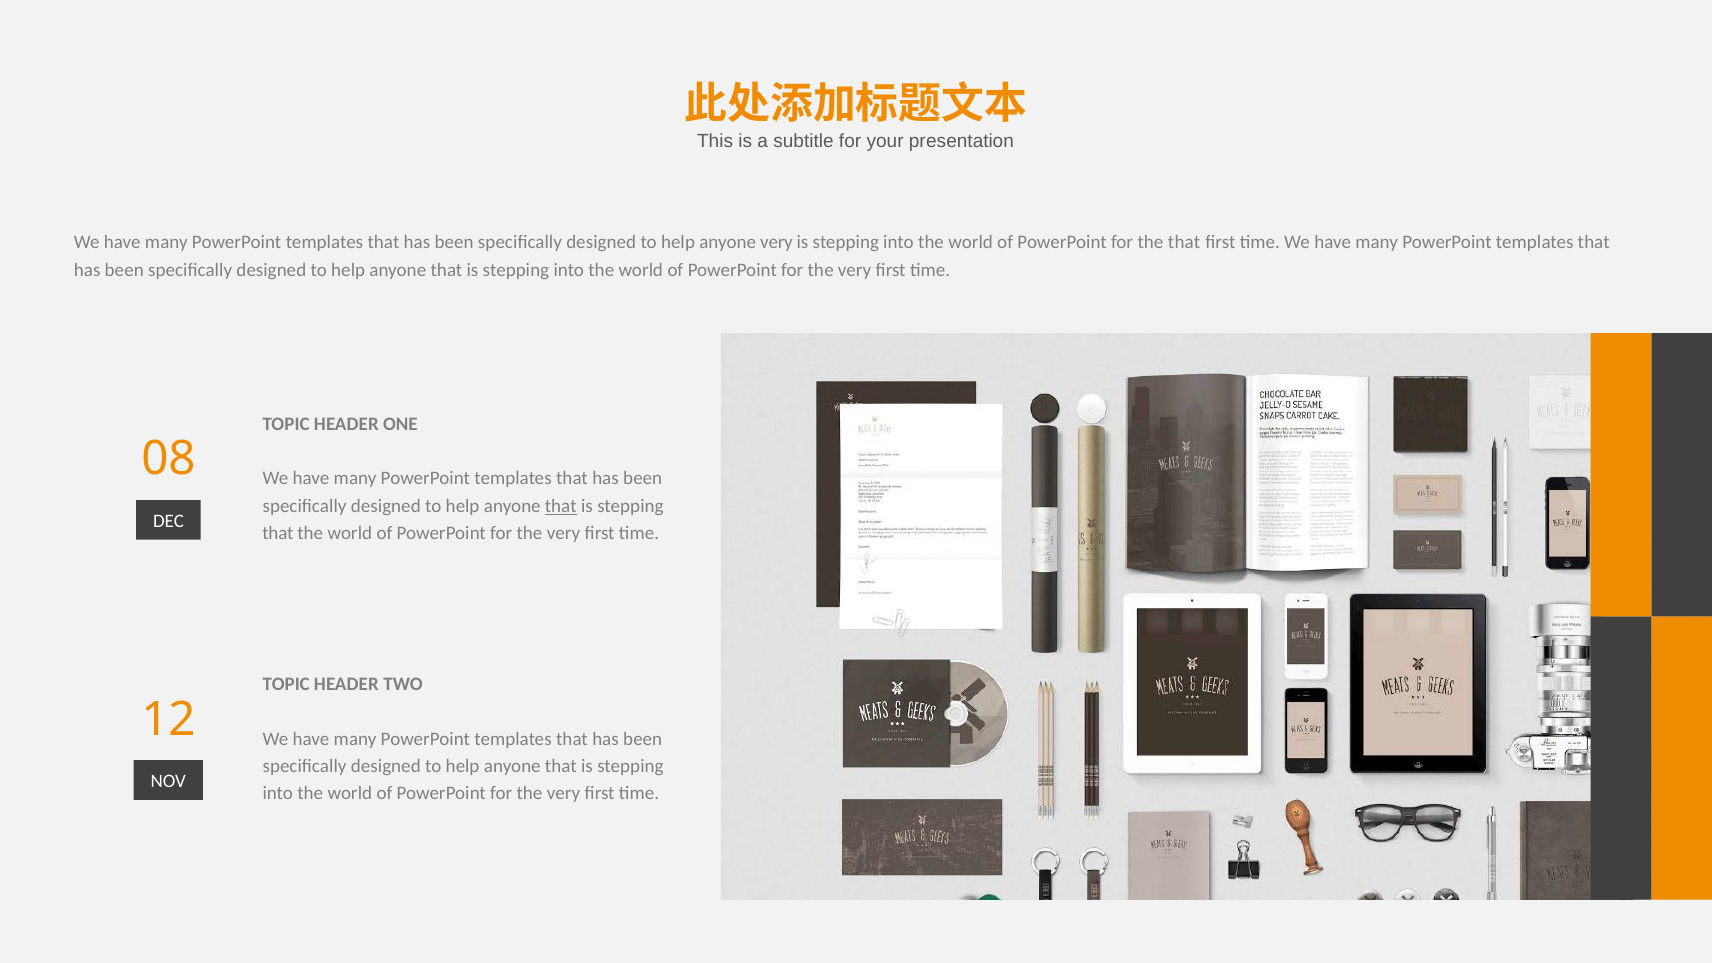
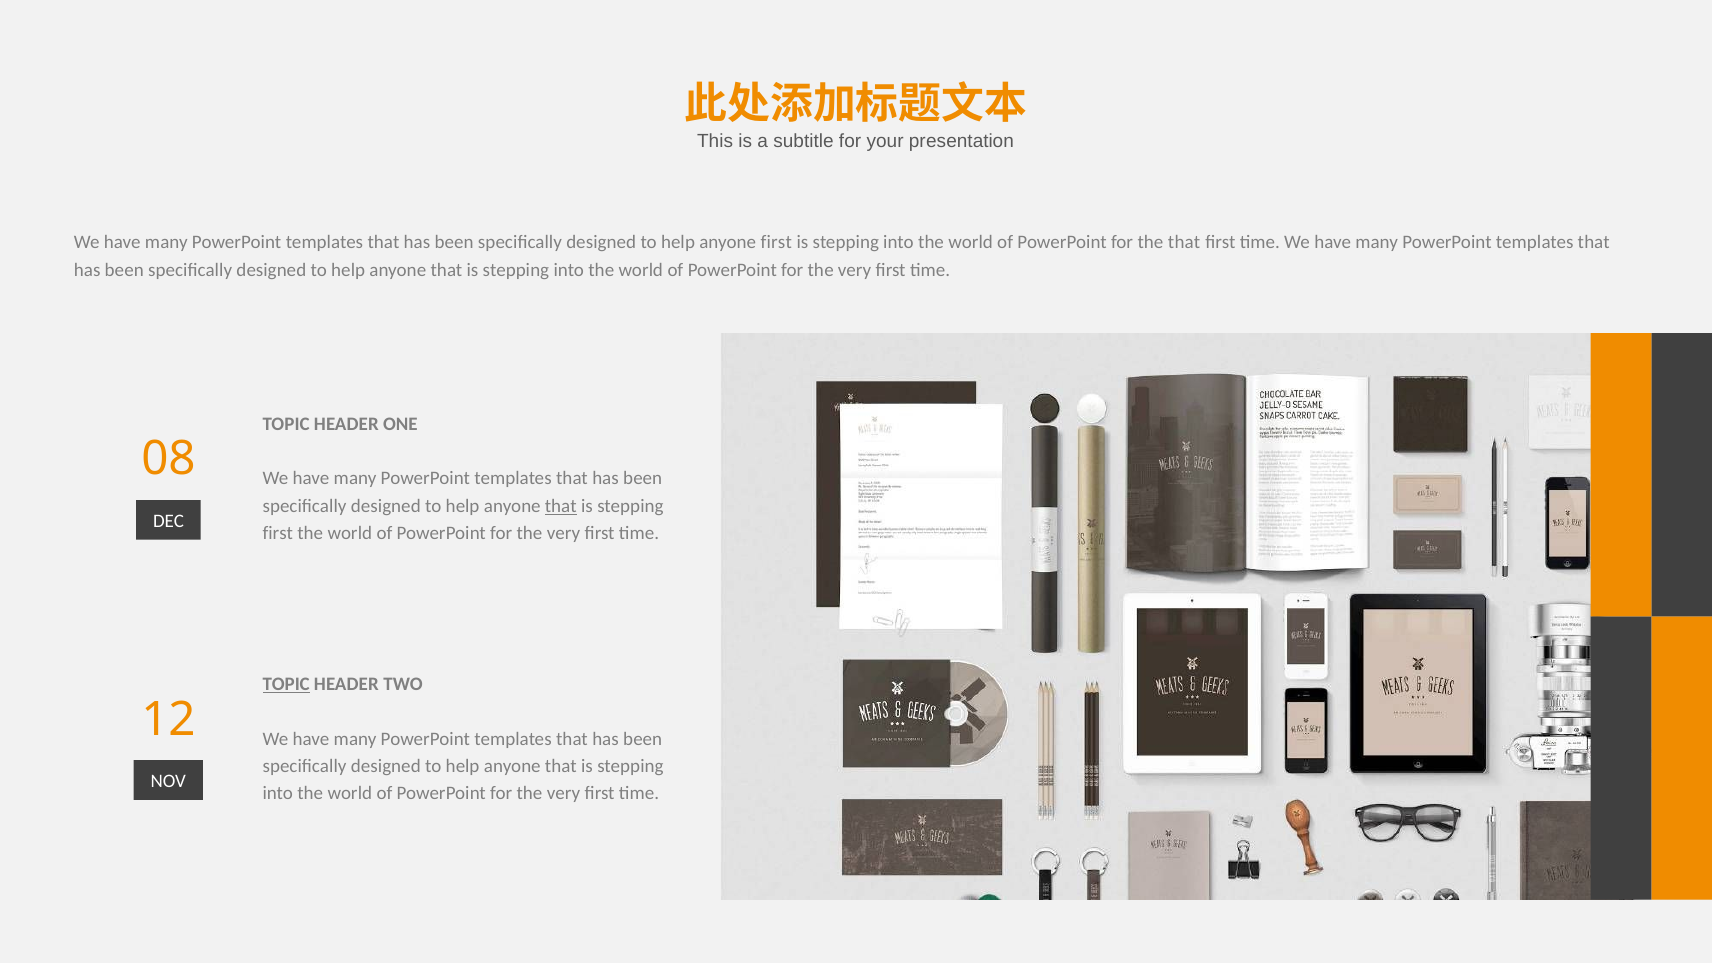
anyone very: very -> first
that at (278, 533): that -> first
TOPIC at (286, 684) underline: none -> present
